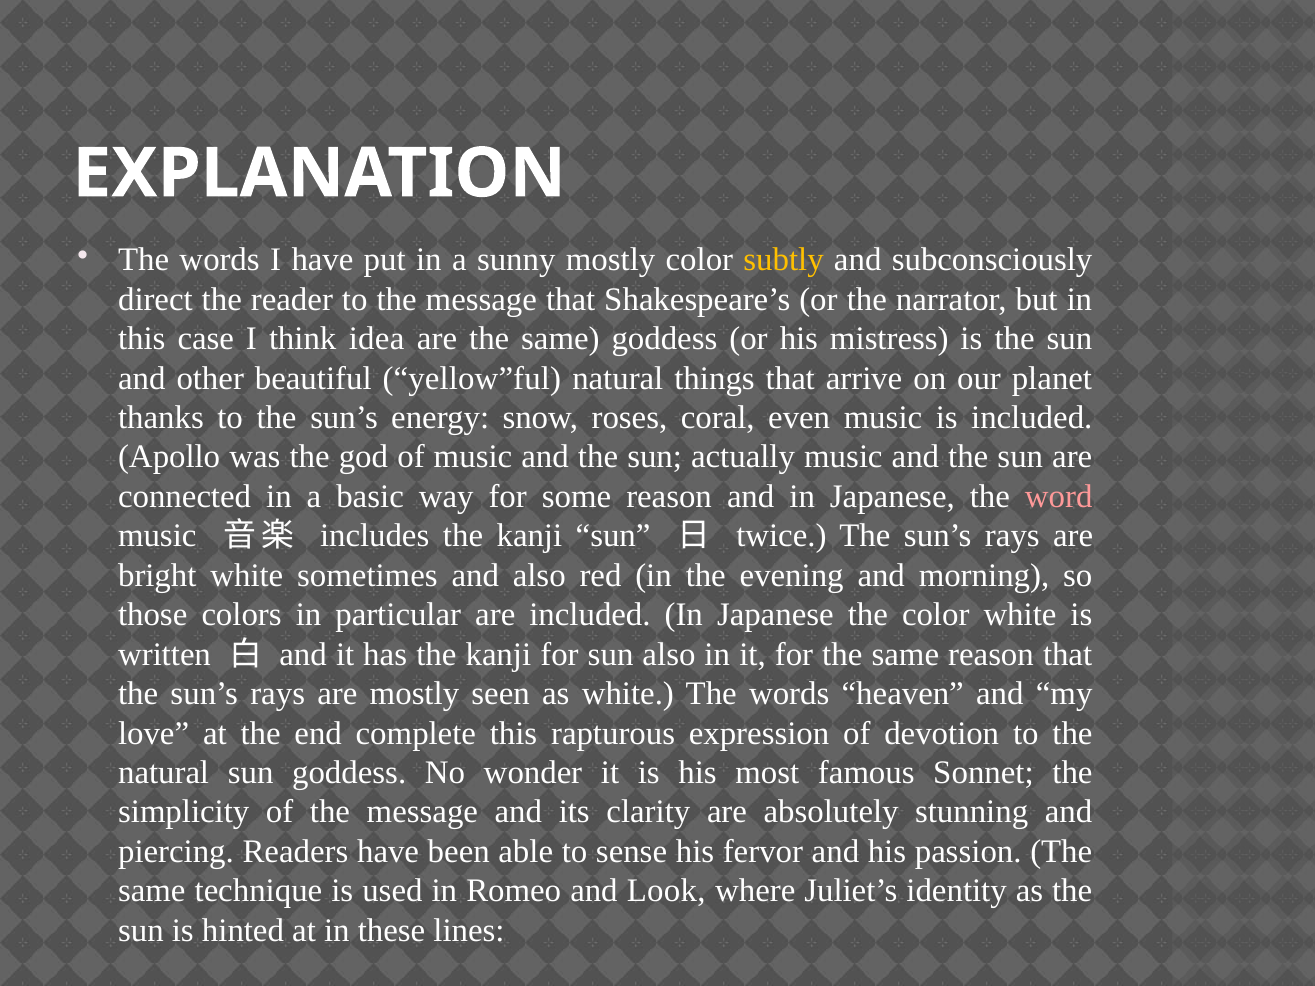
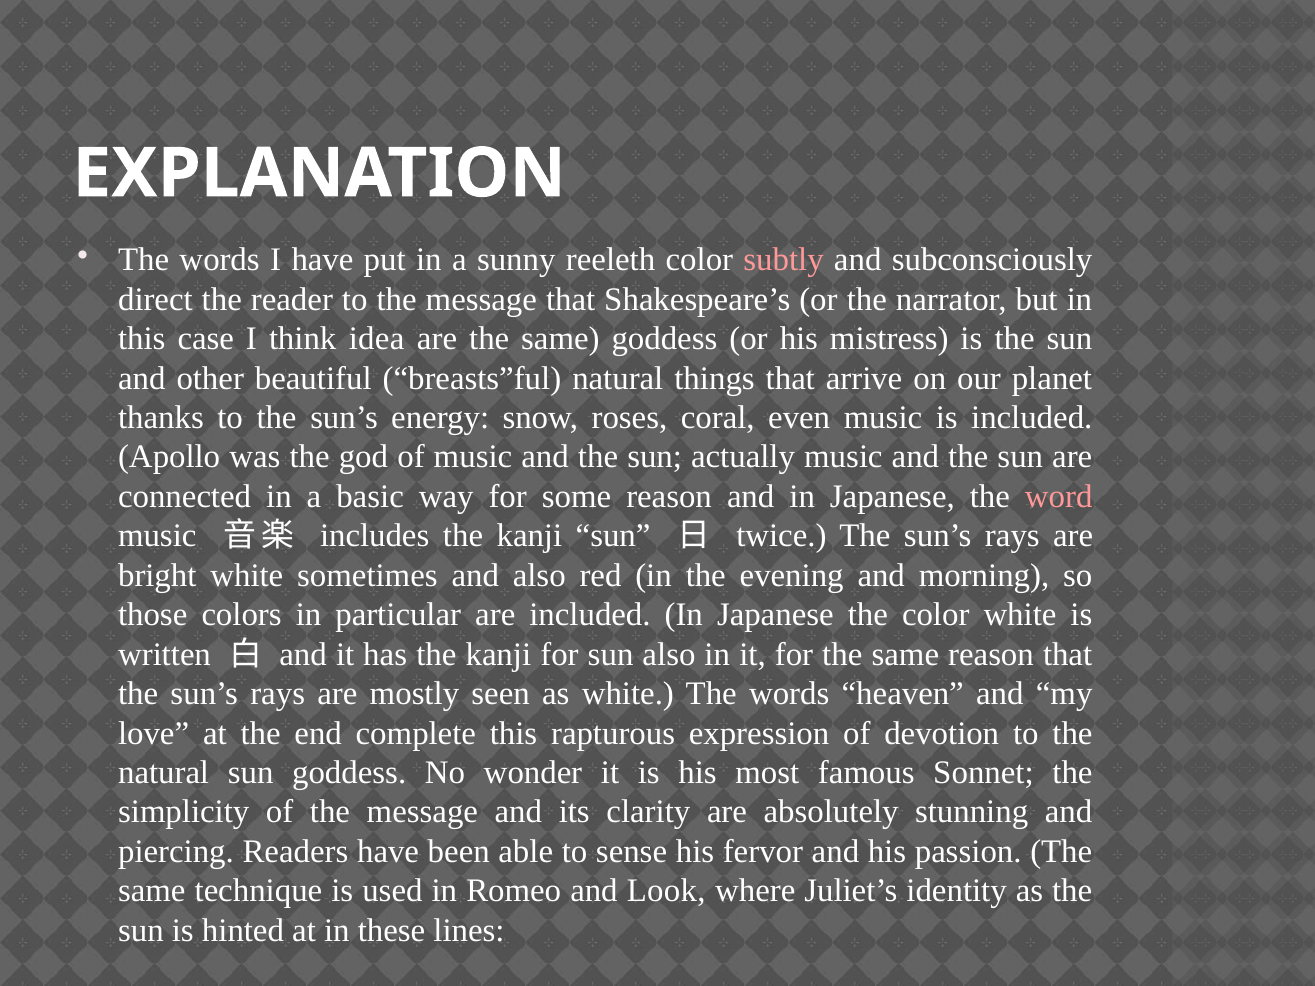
sunny mostly: mostly -> reeleth
subtly colour: yellow -> pink
yellow”ful: yellow”ful -> breasts”ful
